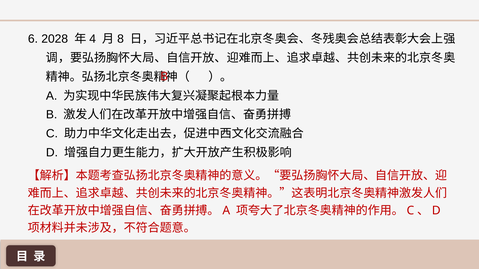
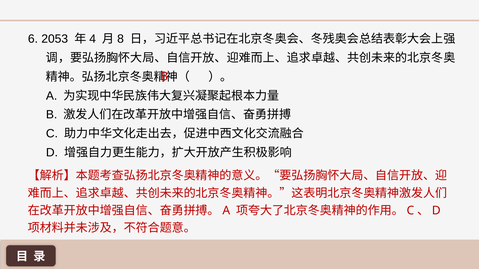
2028: 2028 -> 2053
